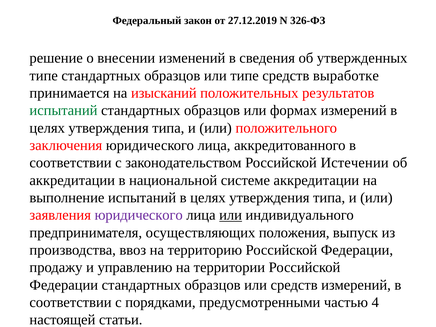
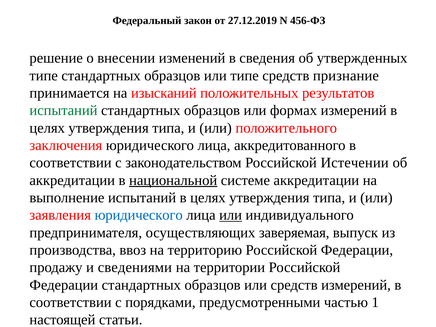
326-ФЗ: 326-ФЗ -> 456-ФЗ
выработке: выработке -> признание
национальной underline: none -> present
юридического at (139, 215) colour: purple -> blue
положения: положения -> заверяемая
управлению: управлению -> сведениями
4: 4 -> 1
